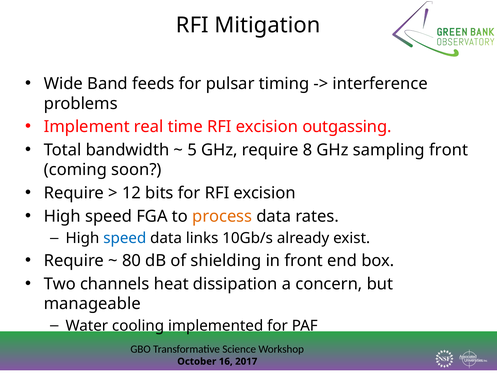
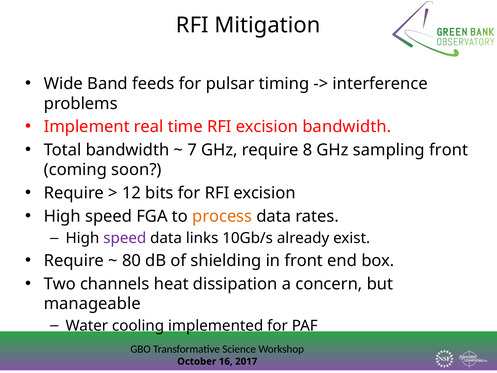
excision outgassing: outgassing -> bandwidth
5: 5 -> 7
speed at (125, 238) colour: blue -> purple
